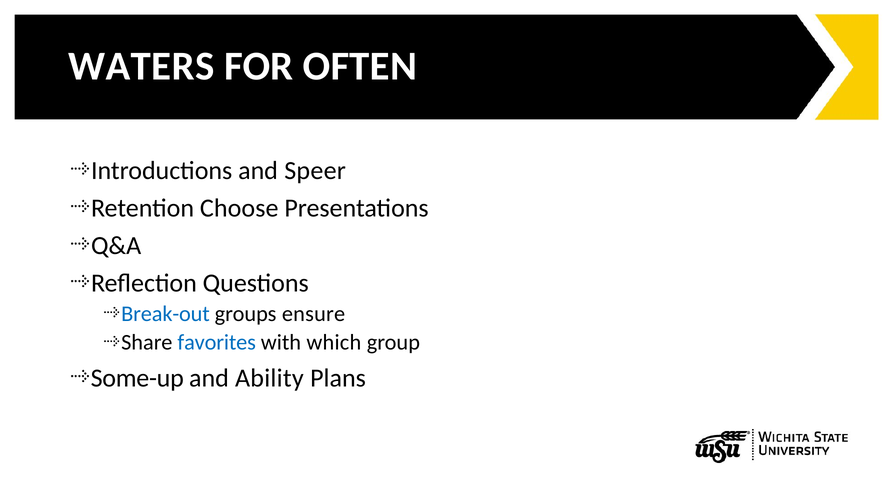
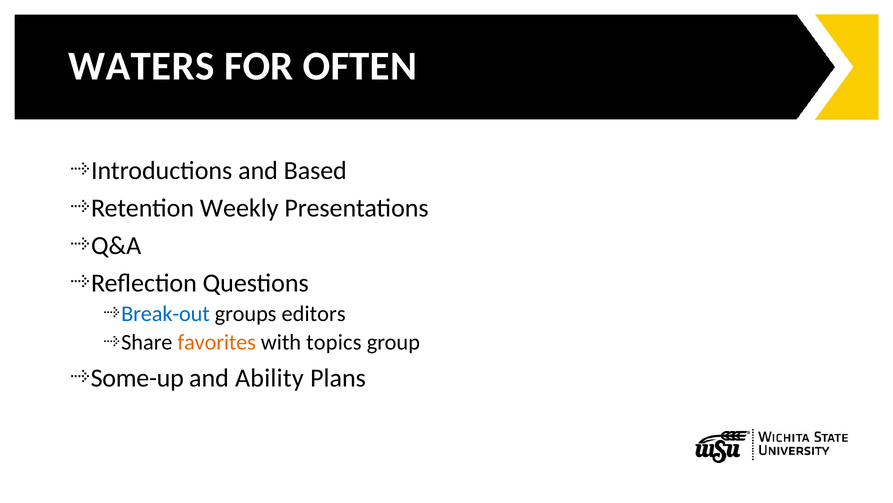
Speer: Speer -> Based
Choose: Choose -> Weekly
ensure: ensure -> editors
favorites colour: blue -> orange
which: which -> topics
